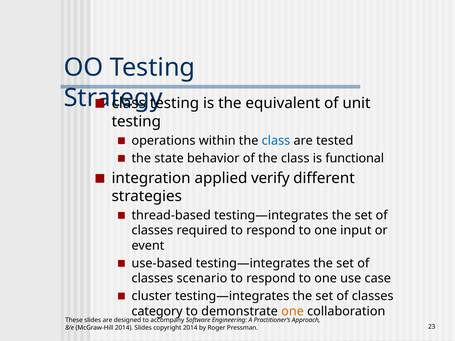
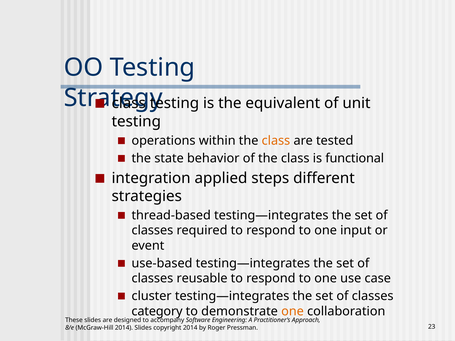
class at (276, 141) colour: blue -> orange
verify: verify -> steps
scenario: scenario -> reusable
